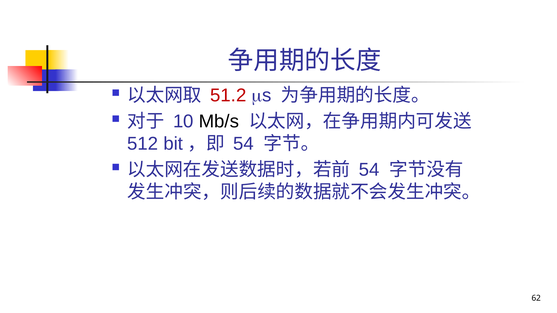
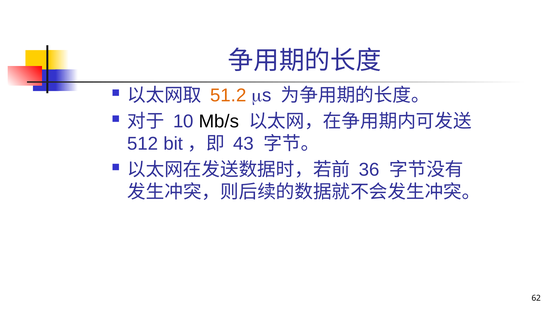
51.2 colour: red -> orange
54 at (244, 144): 54 -> 43
54 at (369, 170): 54 -> 36
